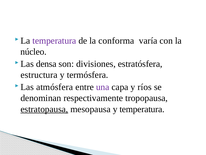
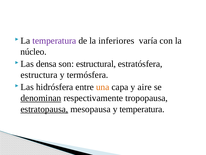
conforma: conforma -> inferiores
divisiones: divisiones -> estructural
atmósfera: atmósfera -> hidrósfera
una colour: purple -> orange
ríos: ríos -> aire
denominan underline: none -> present
